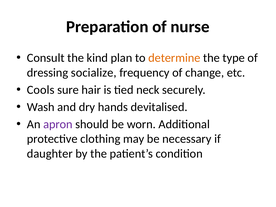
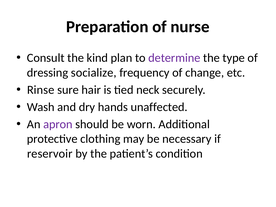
determine colour: orange -> purple
Cools: Cools -> Rinse
devitalised: devitalised -> unaffected
daughter: daughter -> reservoir
